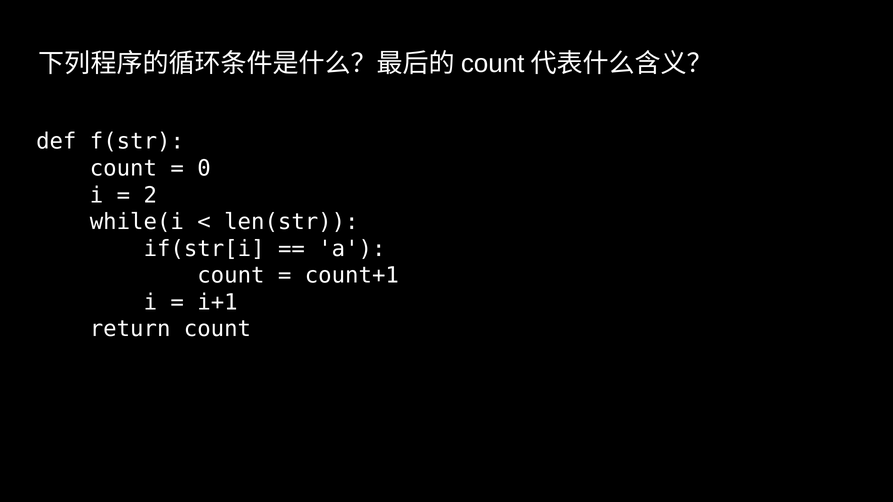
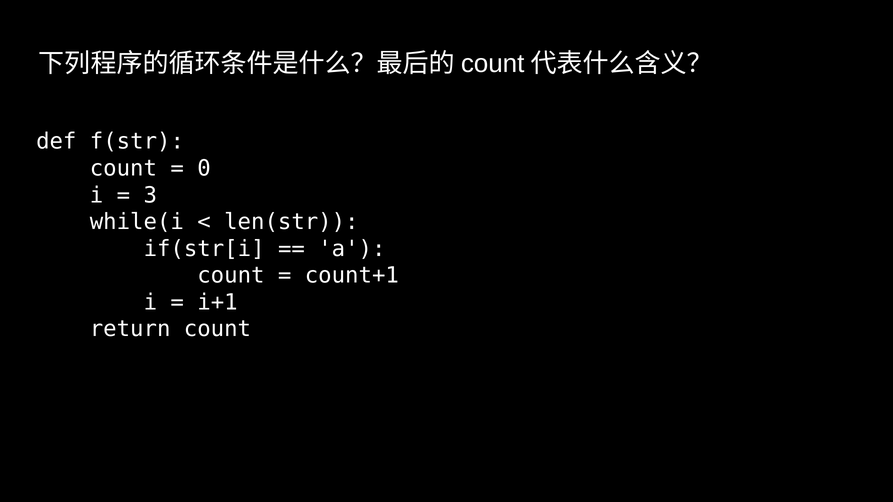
2: 2 -> 3
